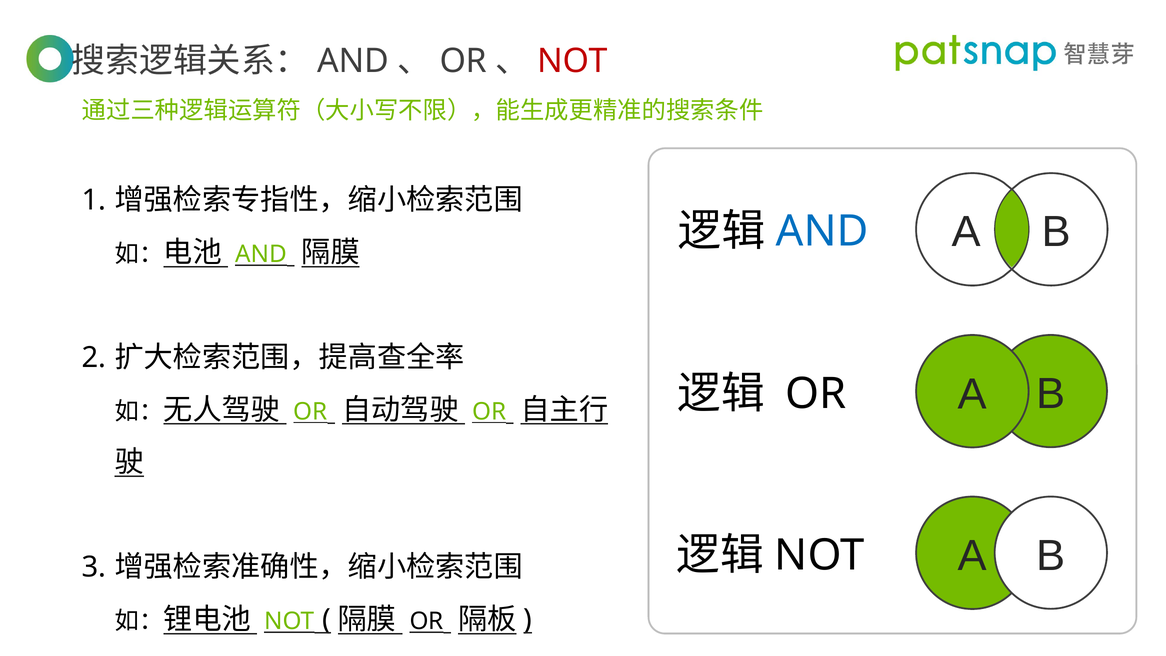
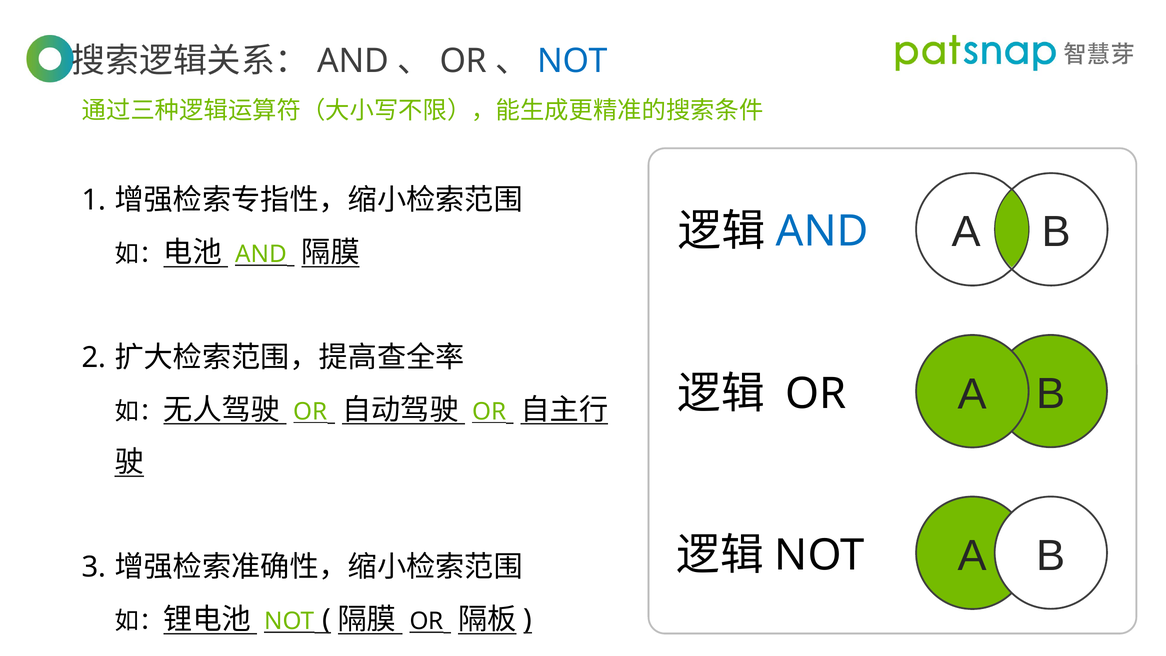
NOT at (572, 61) colour: red -> blue
